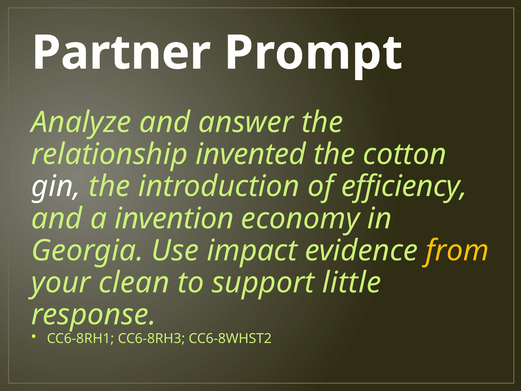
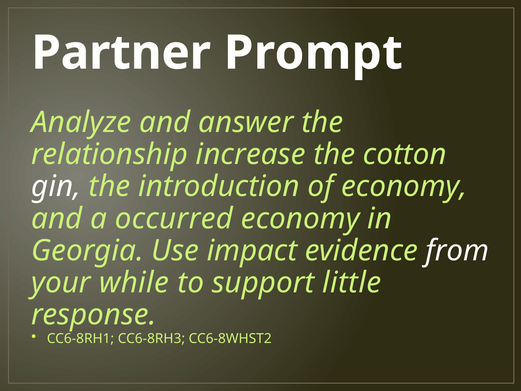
invented: invented -> increase
of efficiency: efficiency -> economy
invention: invention -> occurred
from colour: yellow -> white
clean: clean -> while
